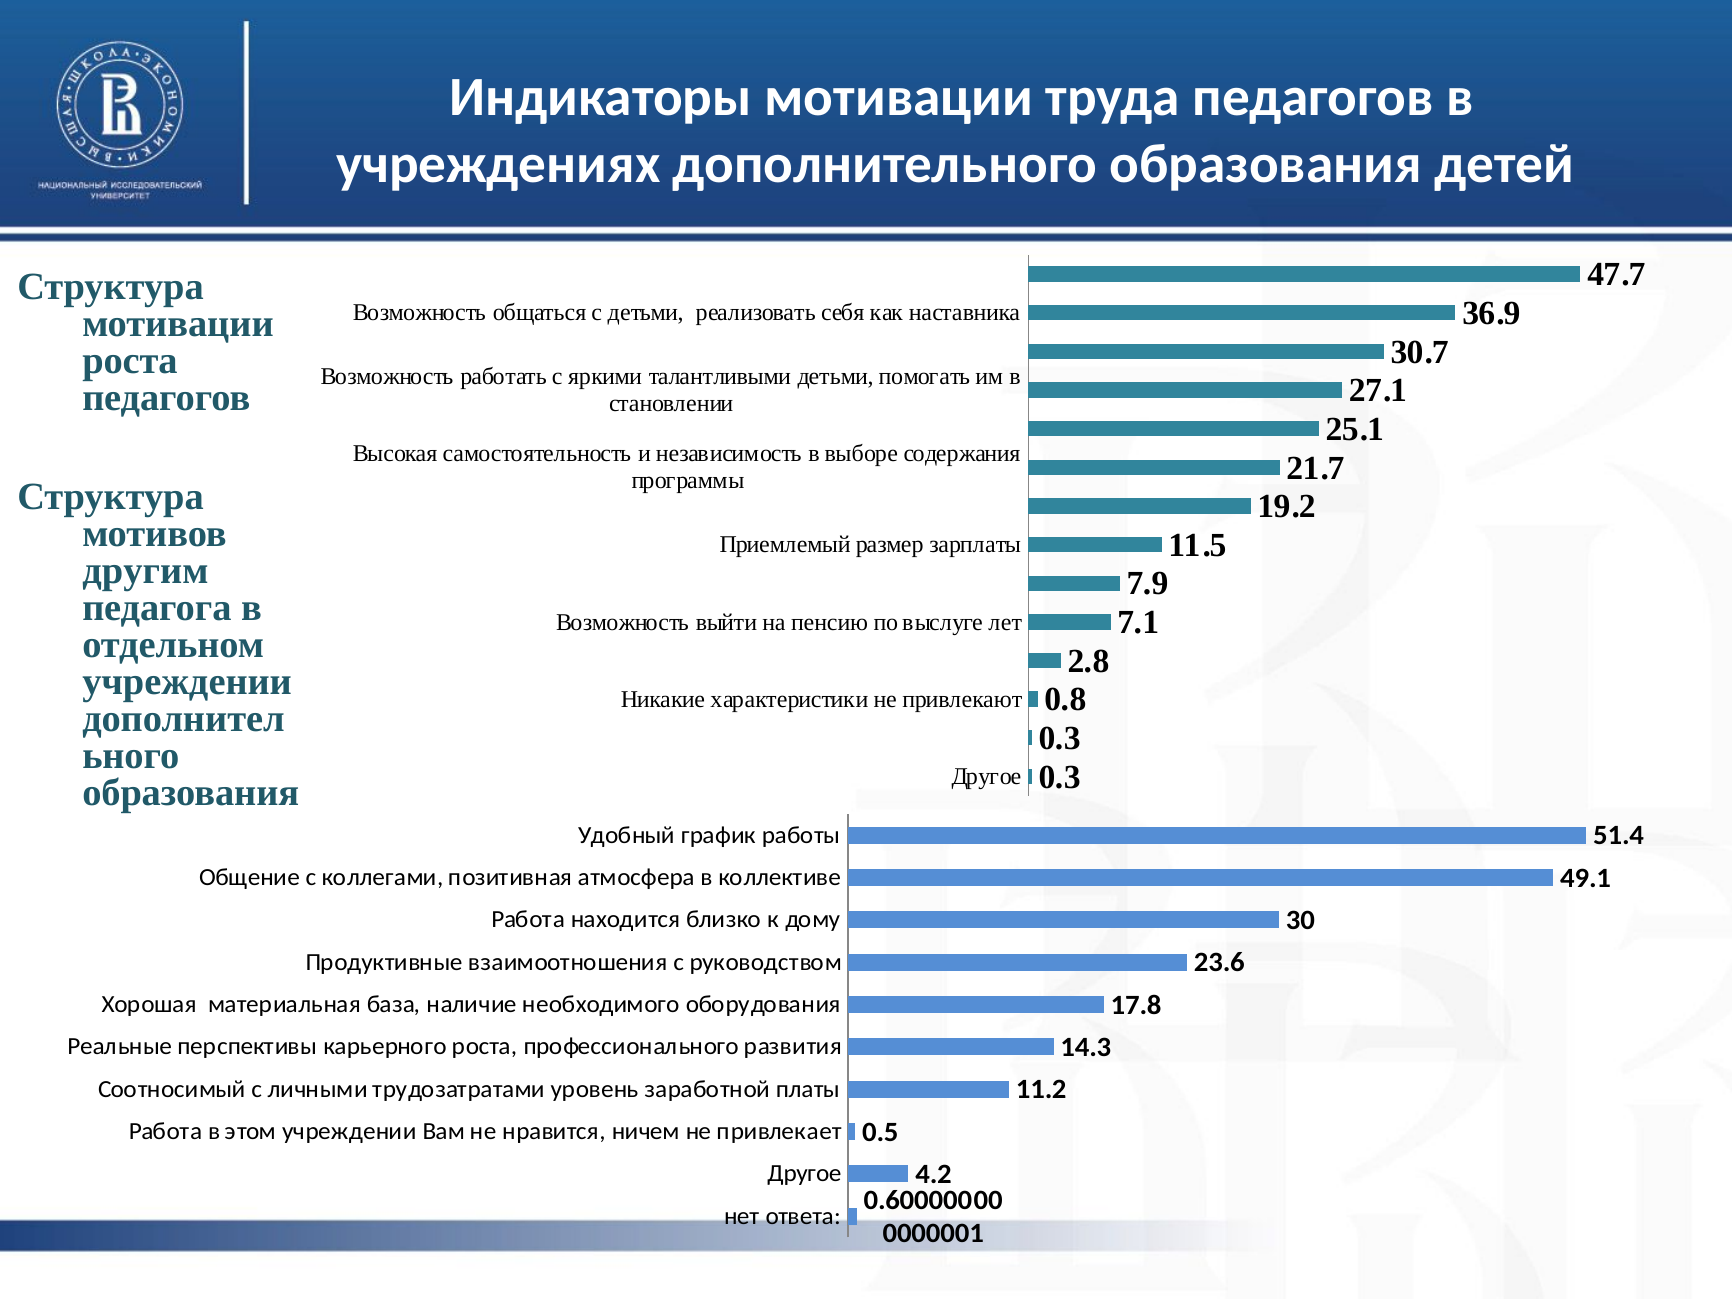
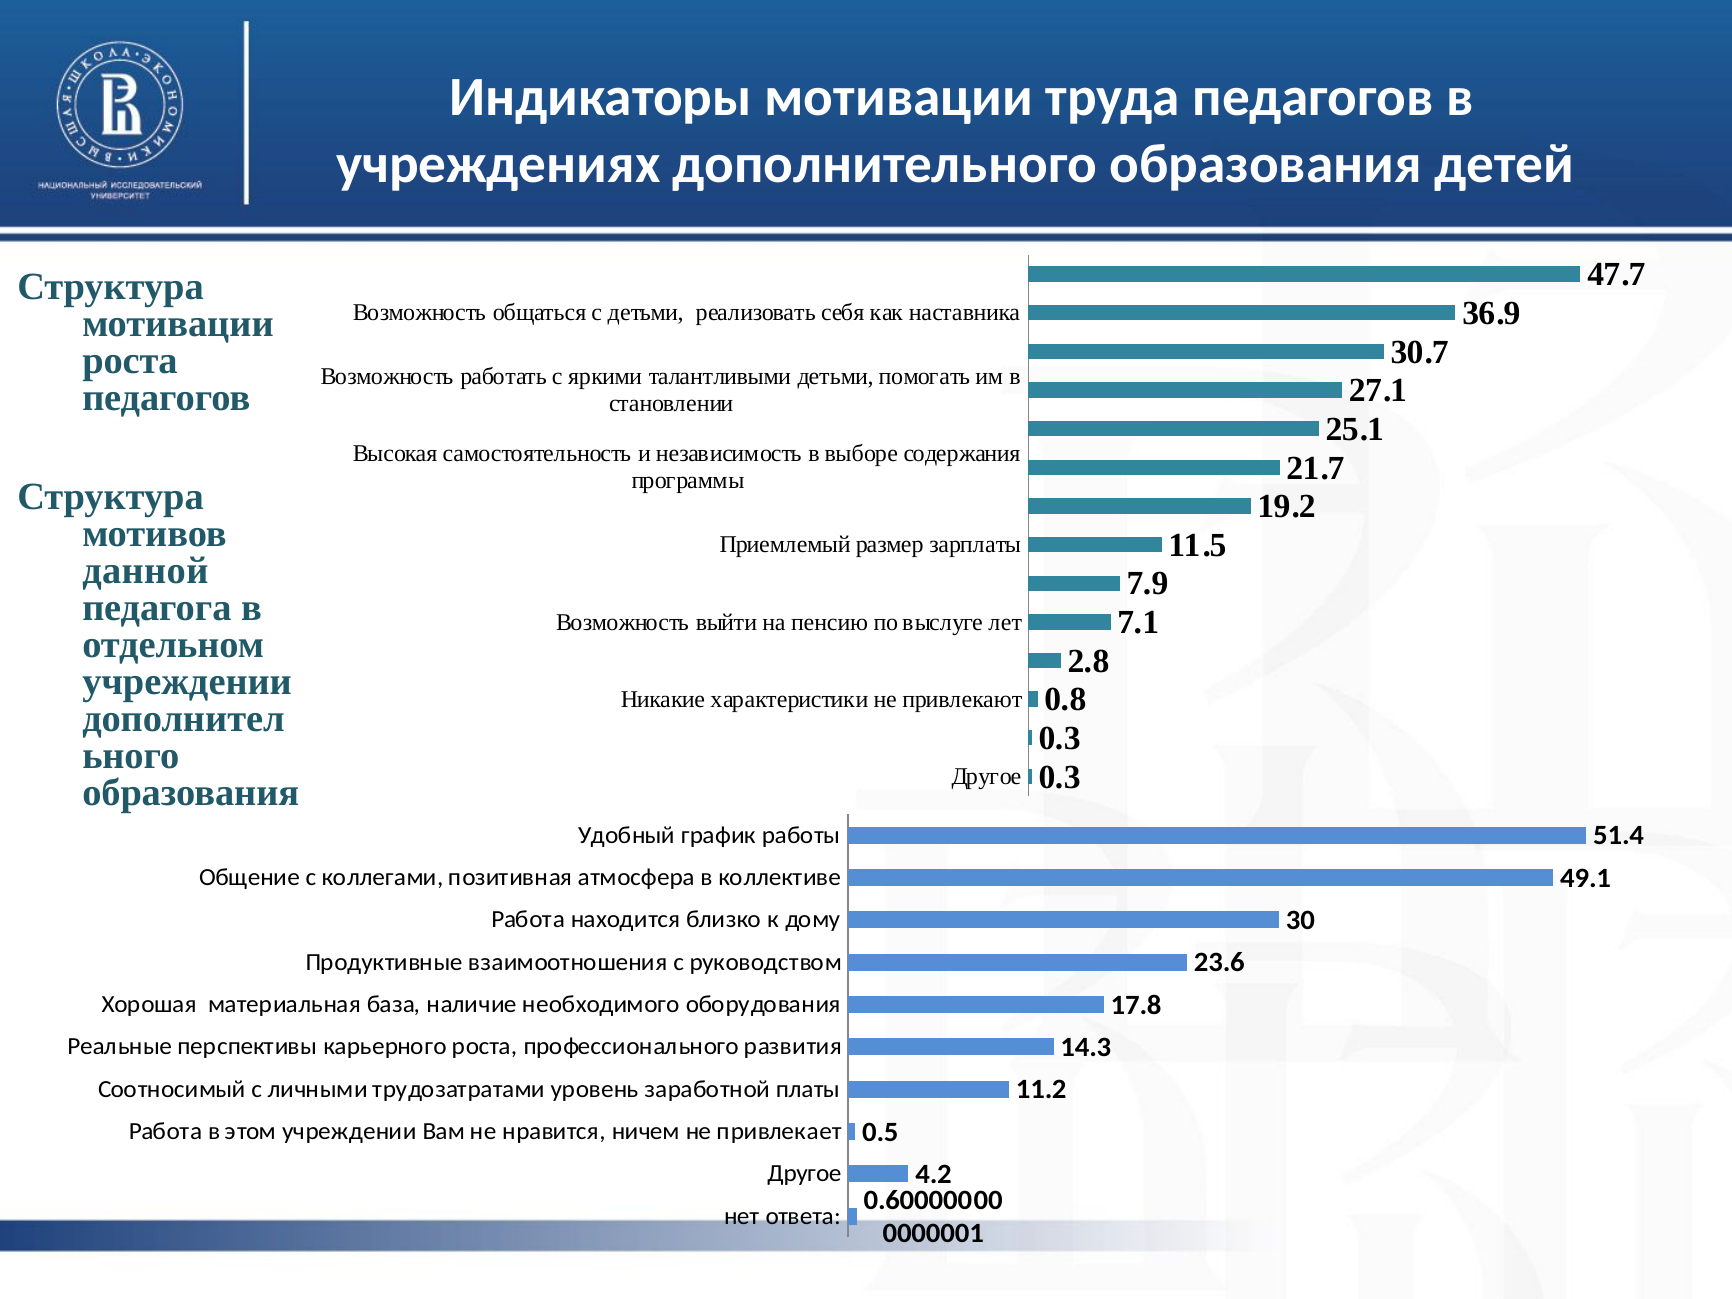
другим: другим -> данной
